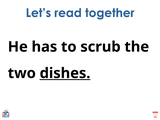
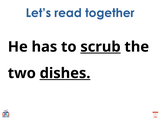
scrub underline: none -> present
